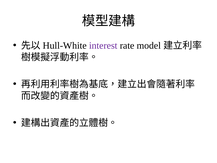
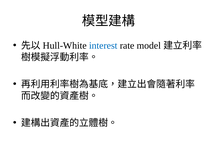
interest colour: purple -> blue
